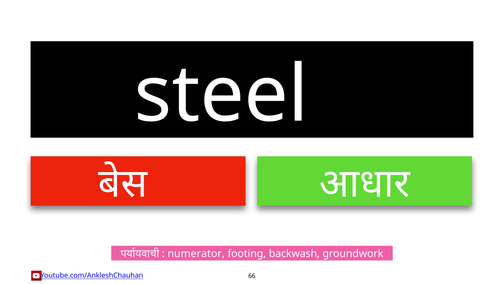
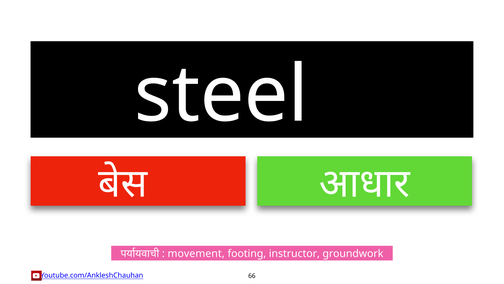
numerator: numerator -> movement
backwash: backwash -> instructor
